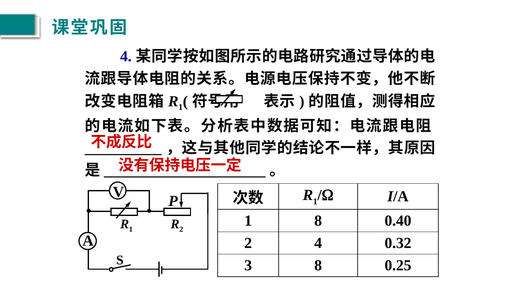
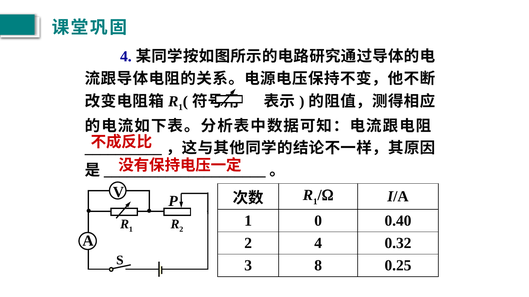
1 8: 8 -> 0
